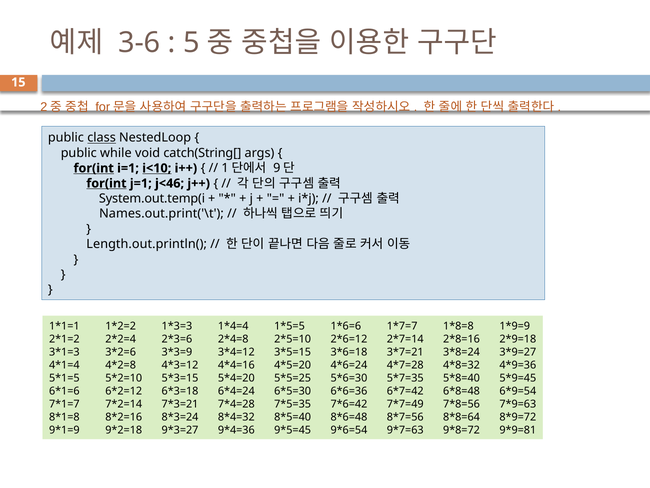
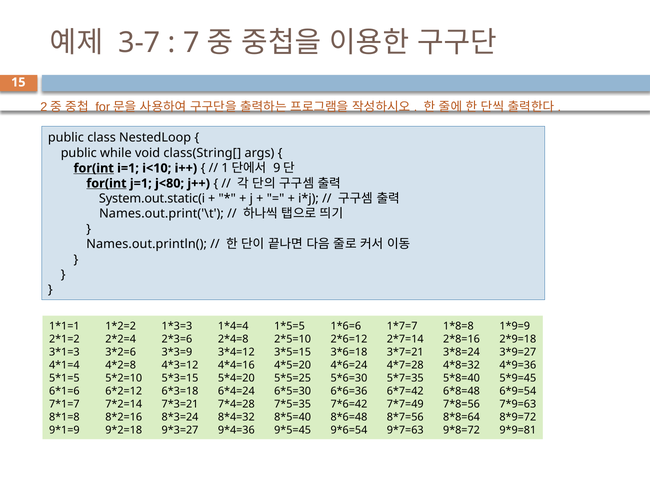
3-6: 3-6 -> 3-7
5: 5 -> 7
class underline: present -> none
catch(String[: catch(String[ -> class(String[
i<10 underline: present -> none
j<46: j<46 -> j<80
System.out.temp(i: System.out.temp(i -> System.out.static(i
Length.out.println(: Length.out.println( -> Names.out.println(
